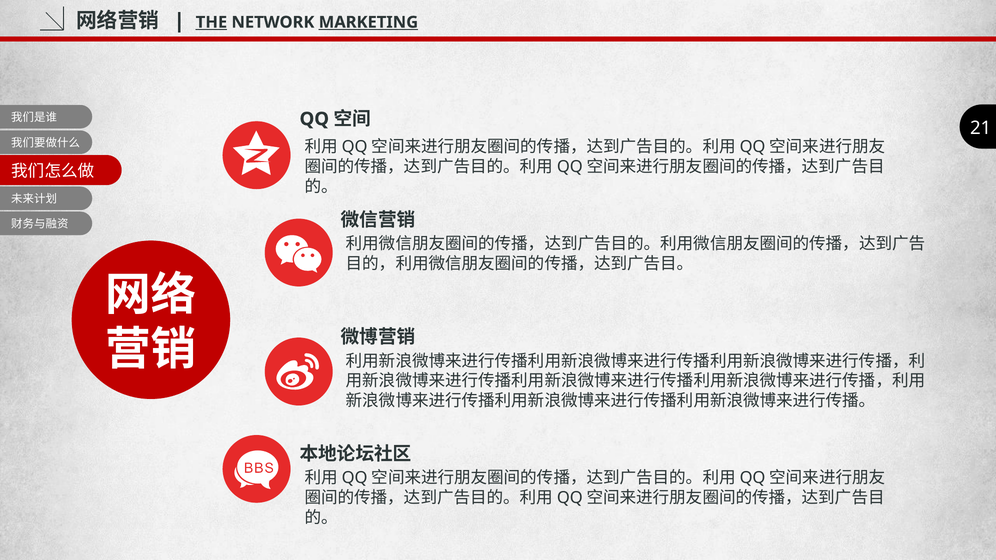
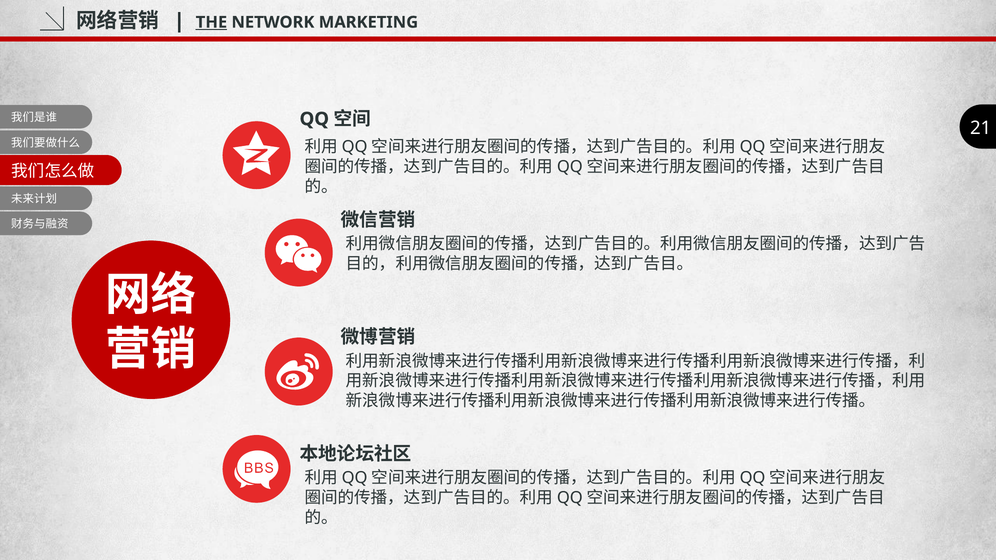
MARKETING underline: present -> none
